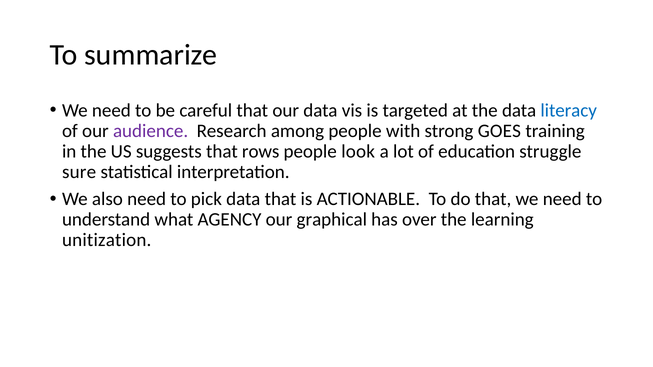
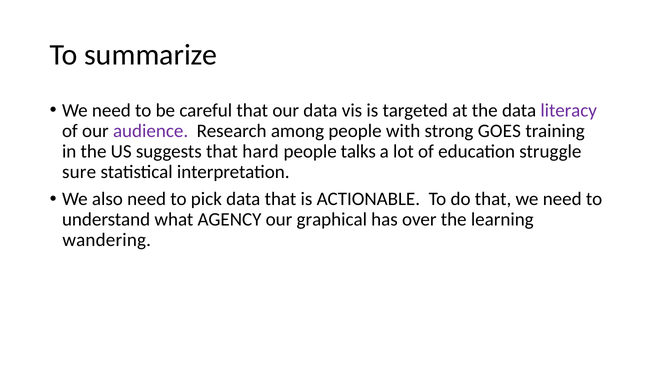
literacy colour: blue -> purple
rows: rows -> hard
look: look -> talks
unitization: unitization -> wandering
